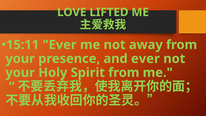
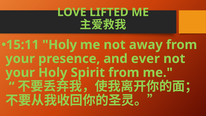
15:11 Ever: Ever -> Holy
